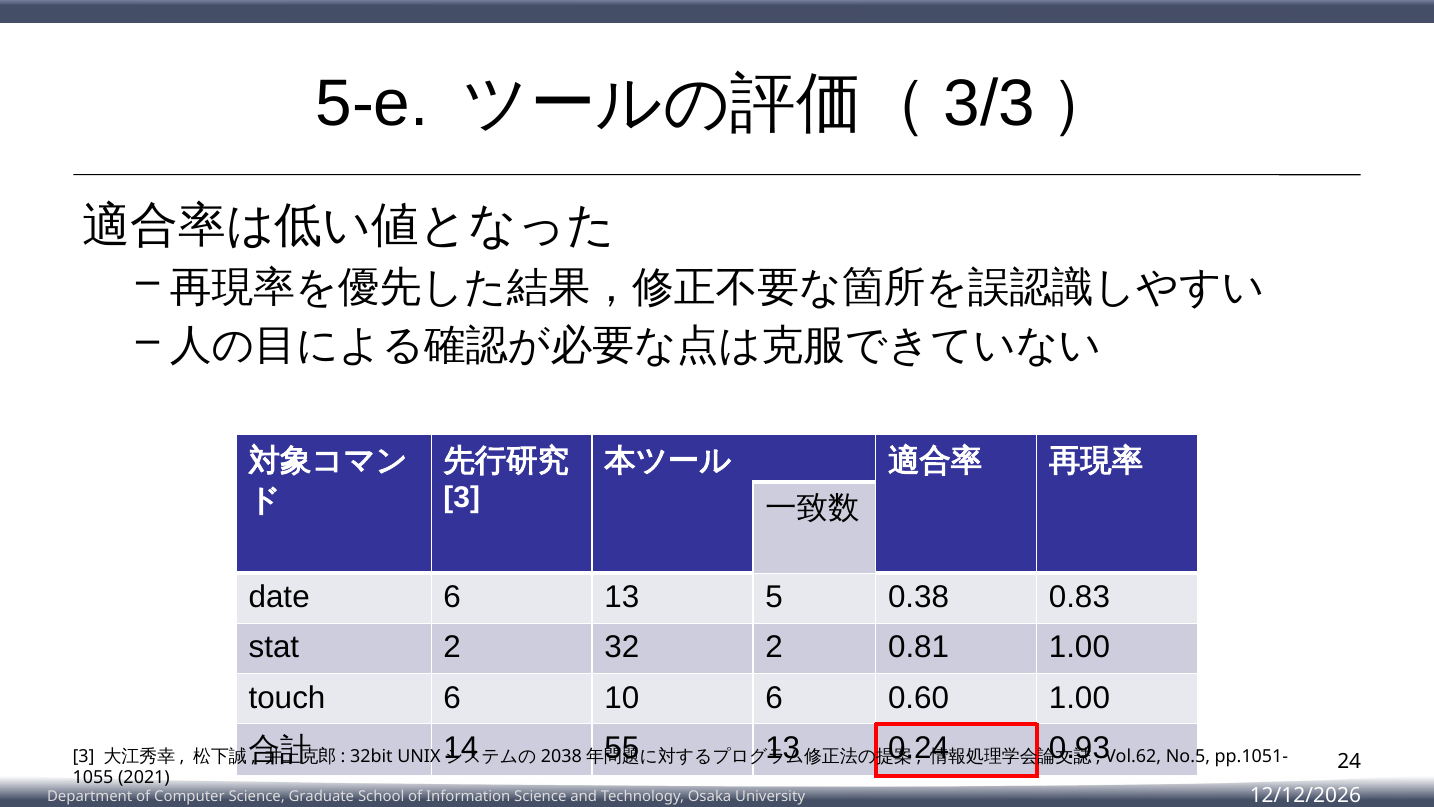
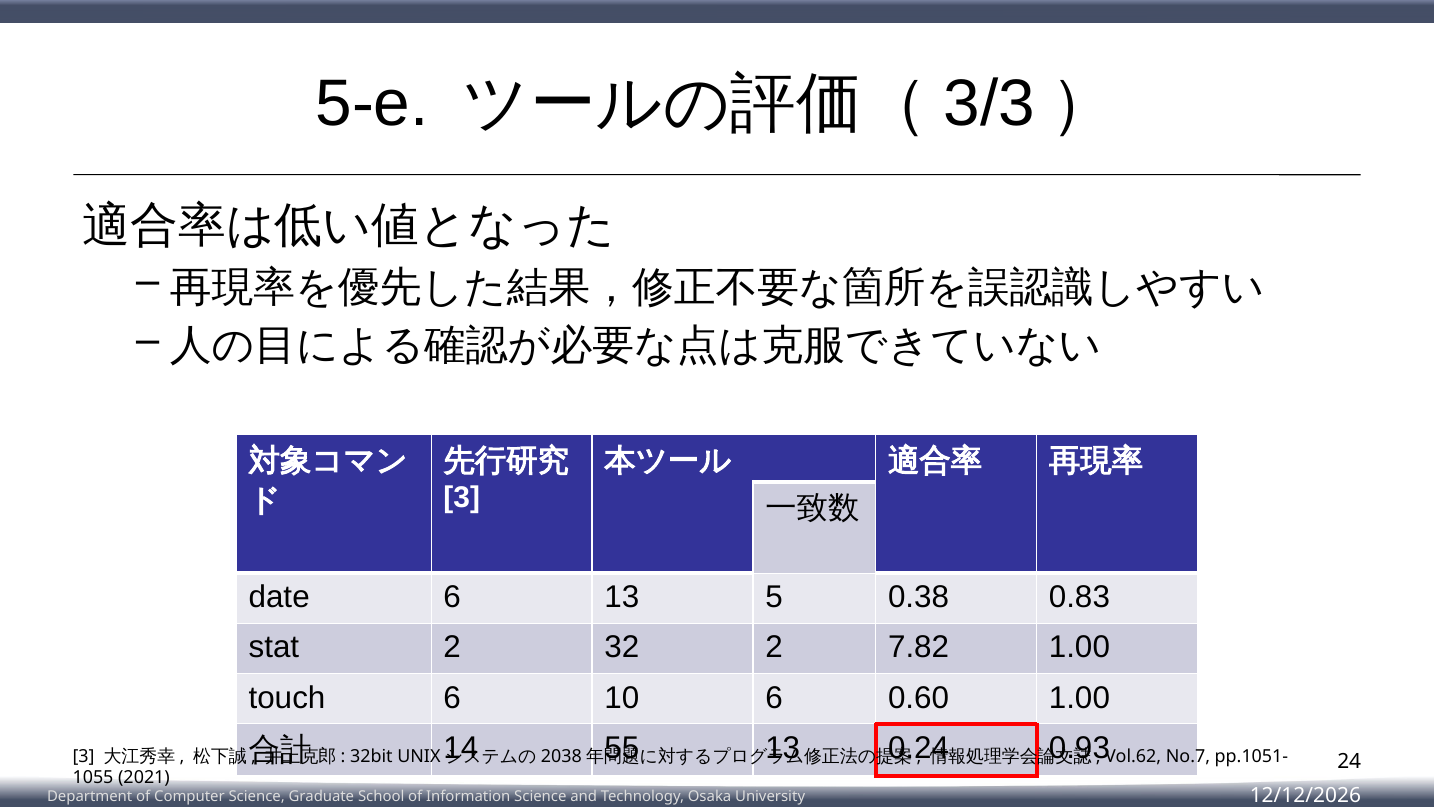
0.81: 0.81 -> 7.82
No.5: No.5 -> No.7
